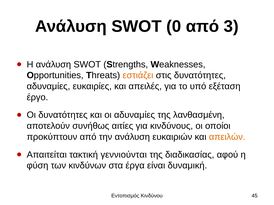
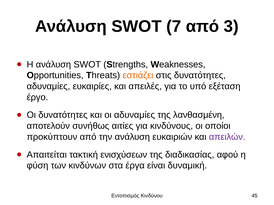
0: 0 -> 7
απειλών colour: orange -> purple
γεννιούνται: γεννιούνται -> ενισχύσεων
